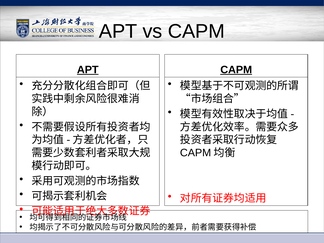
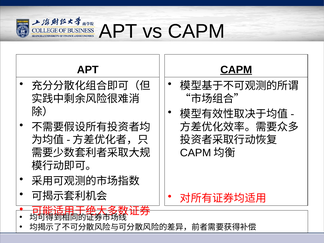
APT at (88, 70) underline: present -> none
